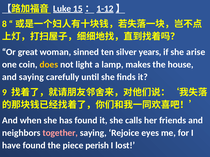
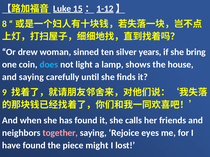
great: great -> drew
arise: arise -> bring
does colour: yellow -> light blue
makes: makes -> shows
perish: perish -> might
